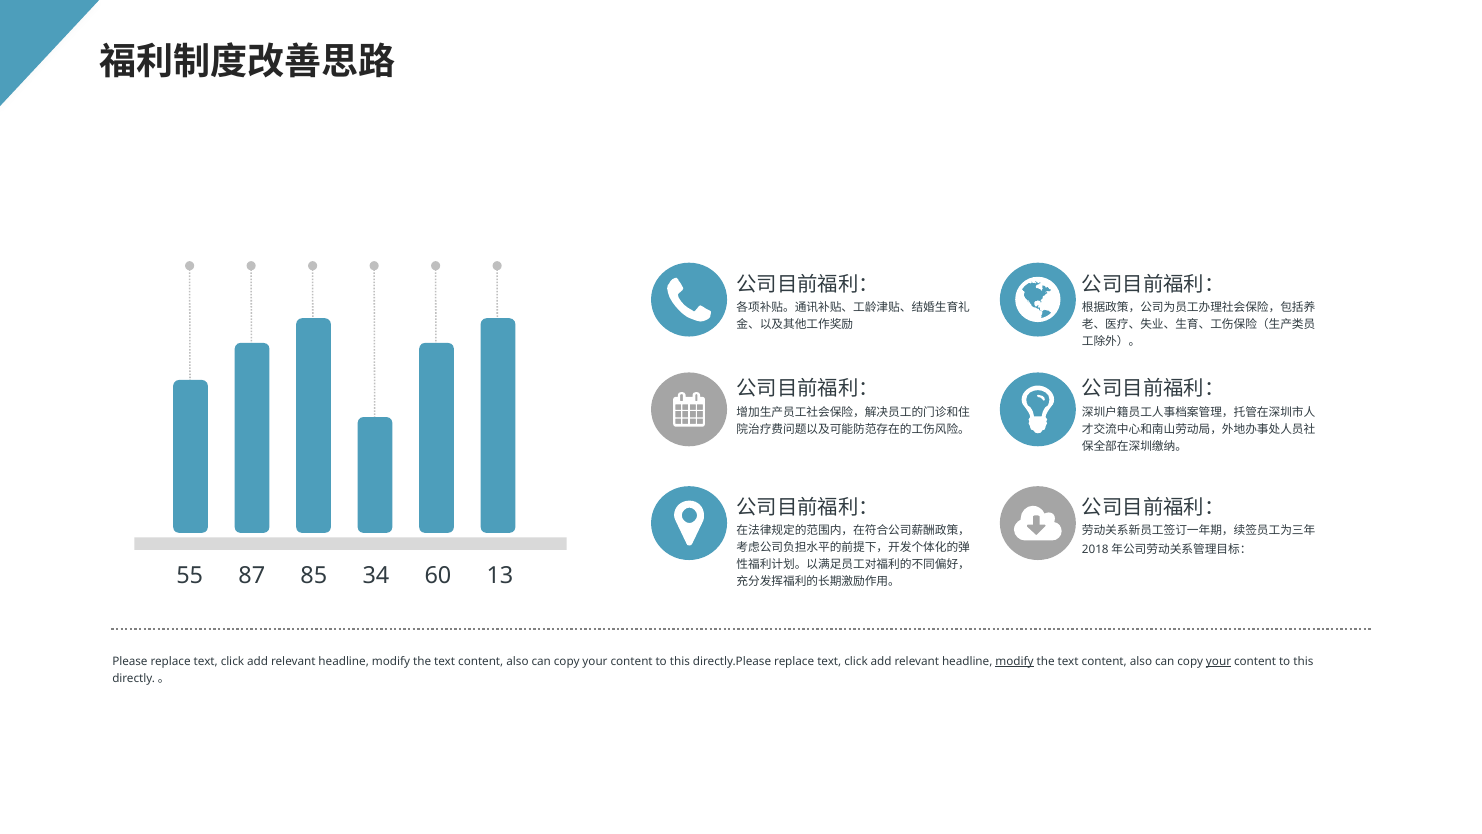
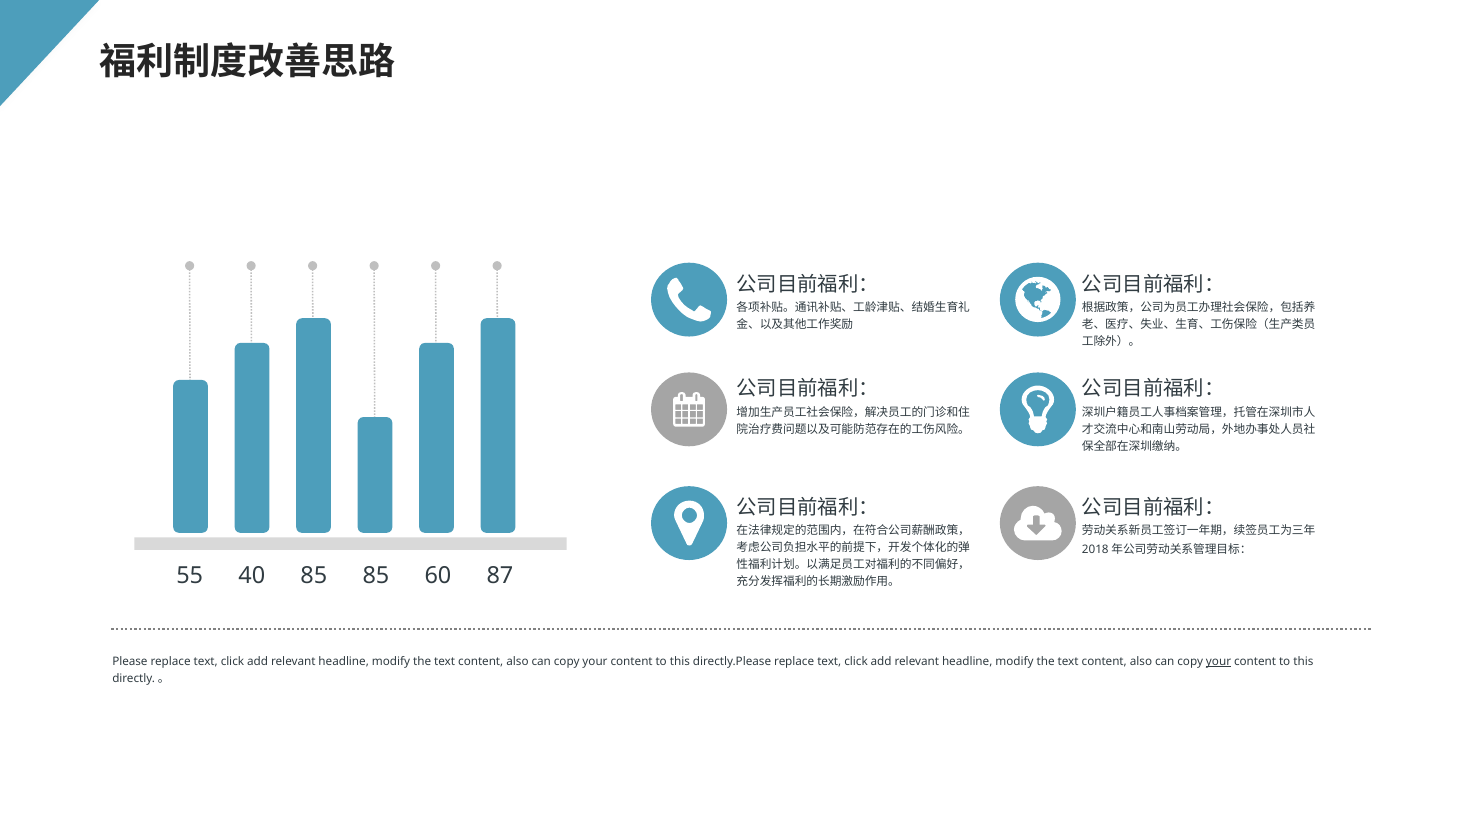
87: 87 -> 40
85 34: 34 -> 85
13: 13 -> 87
modify at (1015, 661) underline: present -> none
